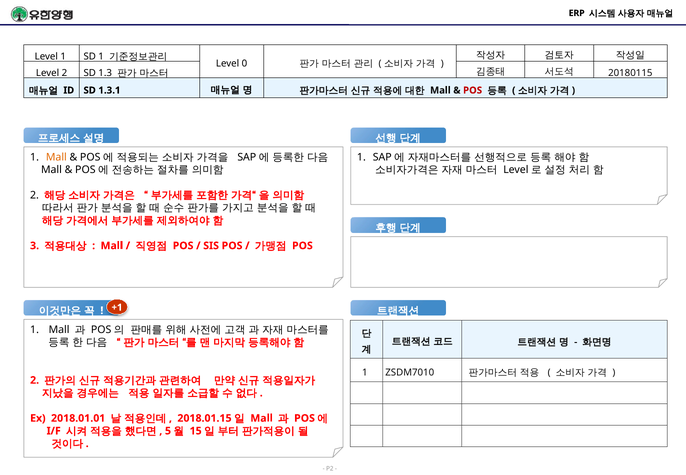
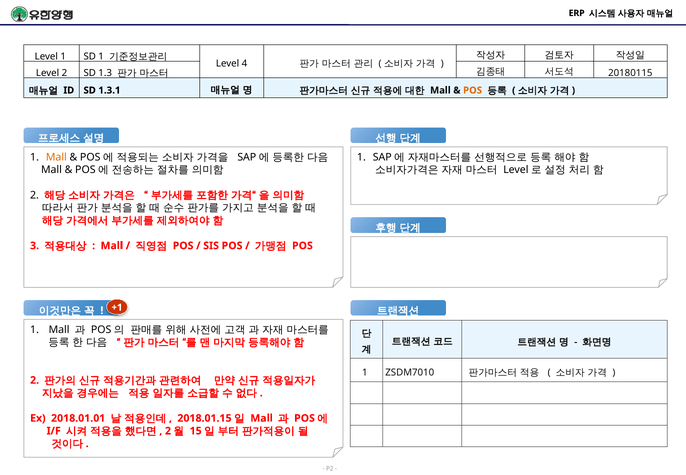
0: 0 -> 4
POS at (473, 90) colour: red -> orange
5 at (168, 431): 5 -> 2
